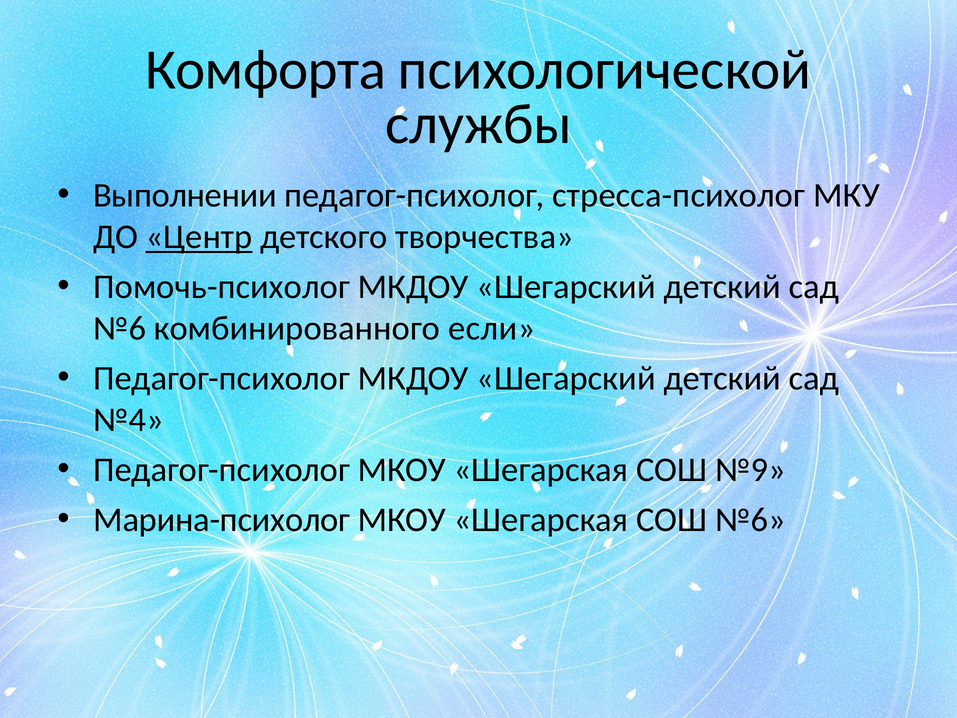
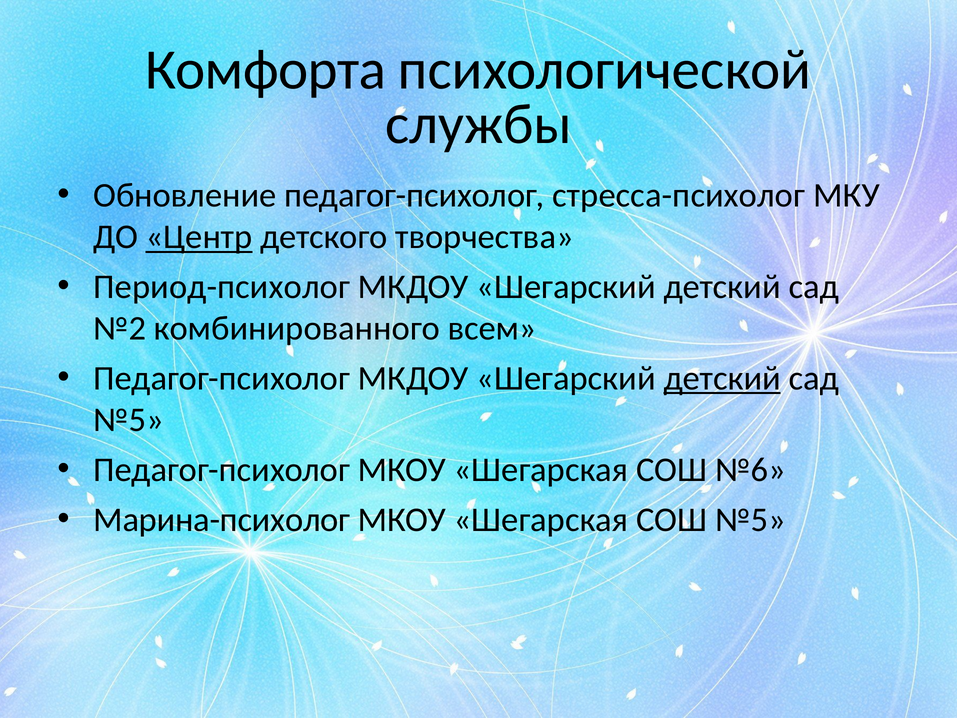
Выполнении: Выполнении -> Обновление
Помочь-психолог: Помочь-психолог -> Период-психолог
№6 at (120, 328): №6 -> №2
если: если -> всем
детский at (722, 378) underline: none -> present
№4 at (129, 420): №4 -> №5
№9: №9 -> №6
СОШ №6: №6 -> №5
